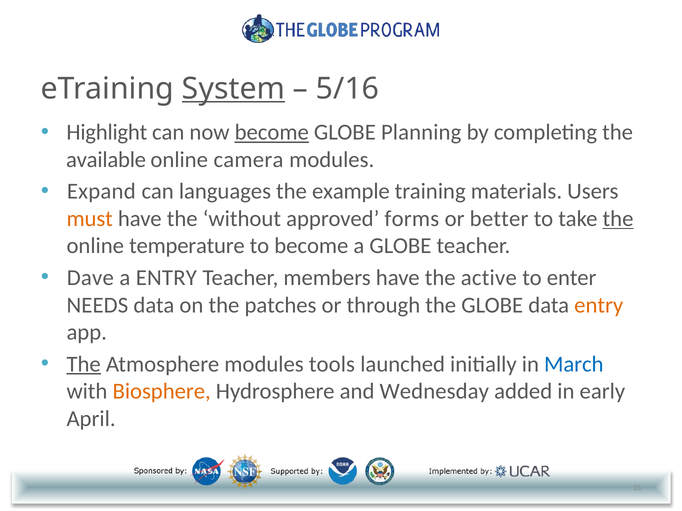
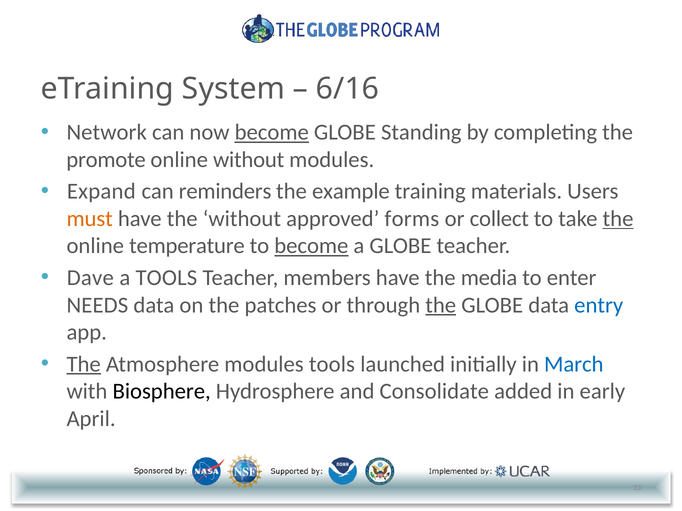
System underline: present -> none
5/16: 5/16 -> 6/16
Highlight: Highlight -> Network
Planning: Planning -> Standing
available: available -> promote
online camera: camera -> without
languages: languages -> reminders
better: better -> collect
become at (311, 246) underline: none -> present
a ENTRY: ENTRY -> TOOLS
active: active -> media
the at (441, 305) underline: none -> present
entry at (599, 305) colour: orange -> blue
Biosphere colour: orange -> black
Wednesday: Wednesday -> Consolidate
